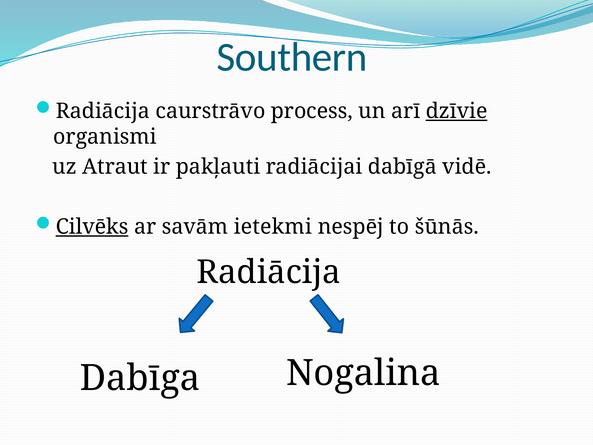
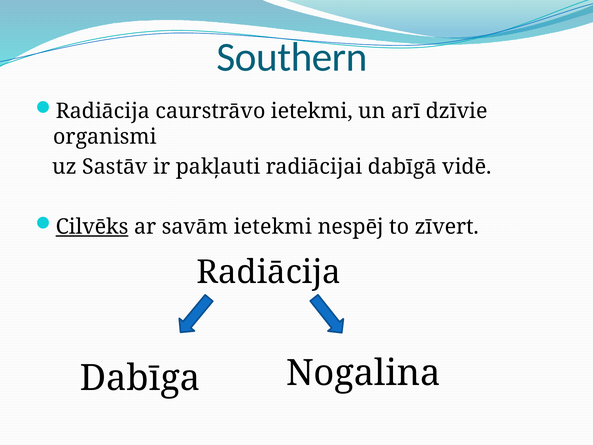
caurstrāvo process: process -> ietekmi
dzīvie underline: present -> none
Atraut: Atraut -> Sastāv
šūnās: šūnās -> zīvert
